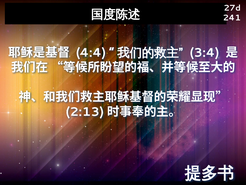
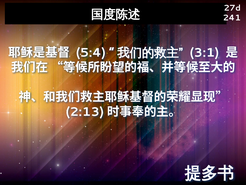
4:4: 4:4 -> 5:4
3:4: 3:4 -> 3:1
